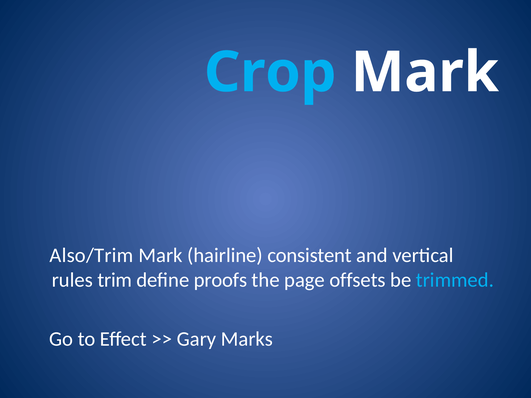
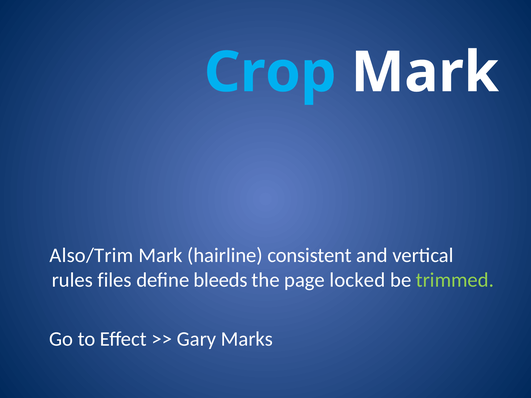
trim: trim -> files
proofs: proofs -> bleeds
offsets: offsets -> locked
trimmed colour: light blue -> light green
